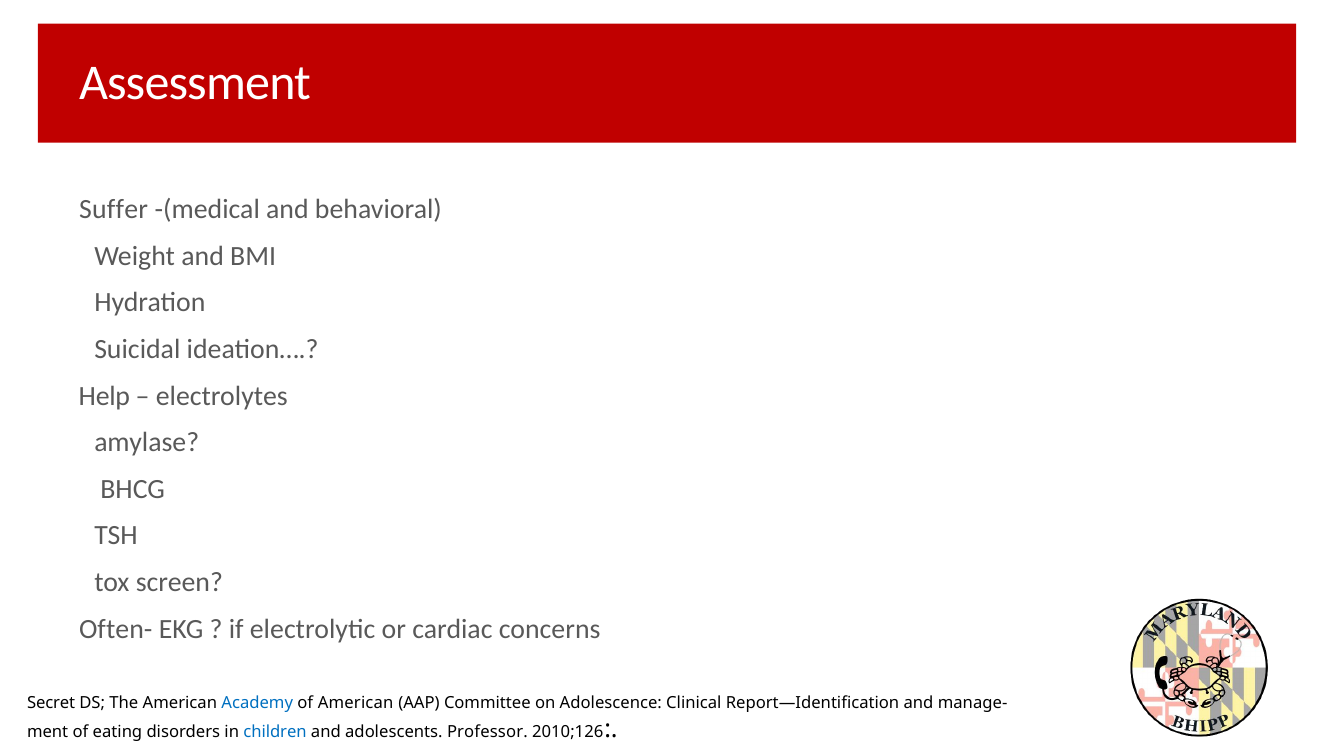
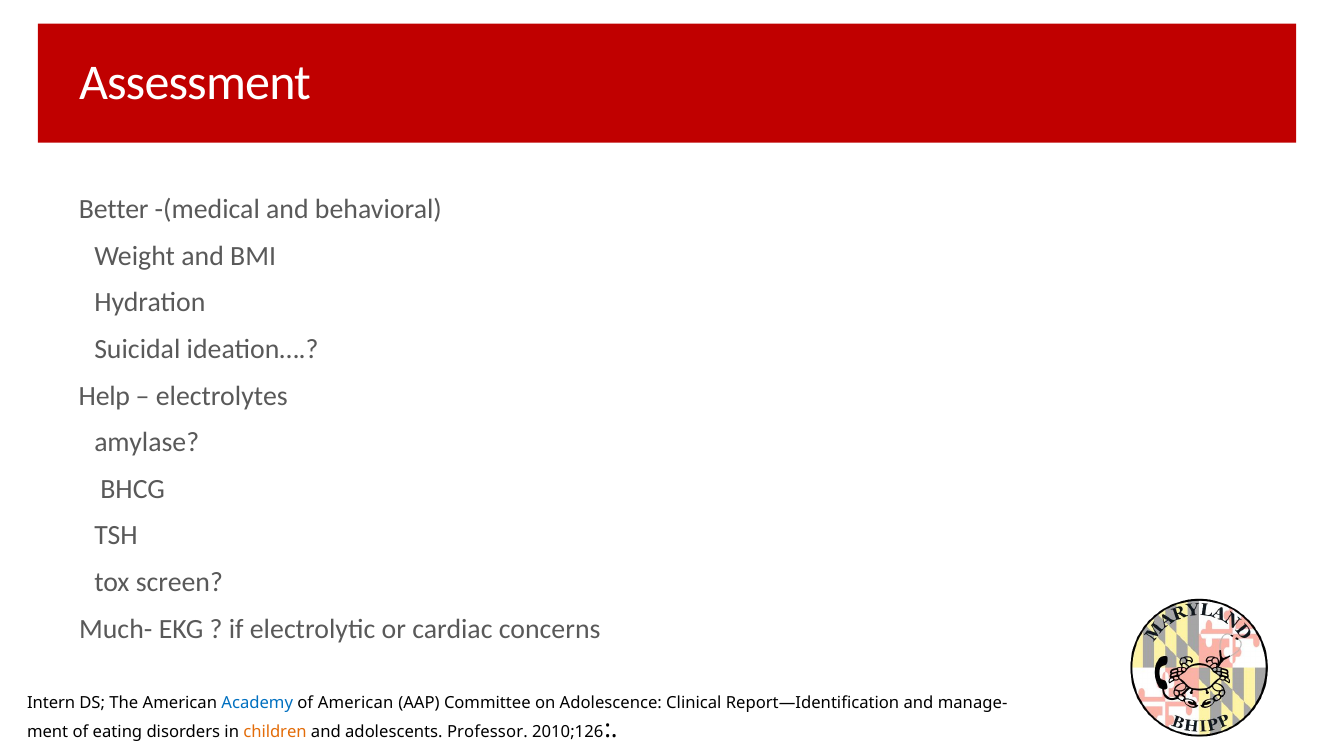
Suffer: Suffer -> Better
Often-: Often- -> Much-
Secret: Secret -> Intern
children colour: blue -> orange
